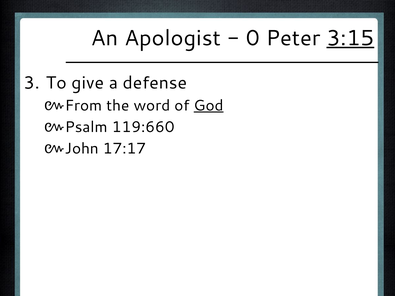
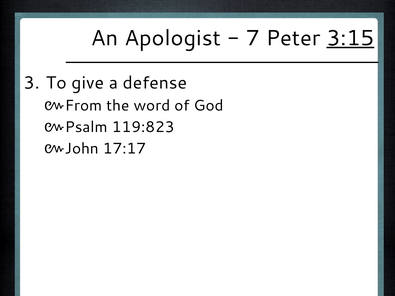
0: 0 -> 7
God underline: present -> none
119:660: 119:660 -> 119:823
